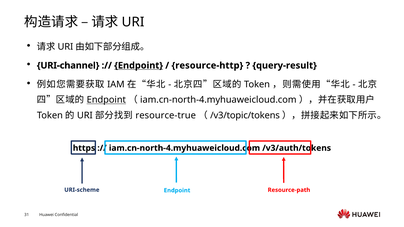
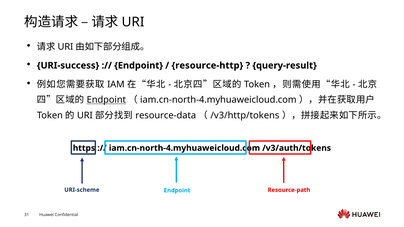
URI-channel: URI-channel -> URI-success
Endpoint at (139, 66) underline: present -> none
resource-true: resource-true -> resource-data
/v3/topic/tokens: /v3/topic/tokens -> /v3/http/tokens
